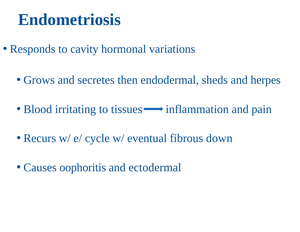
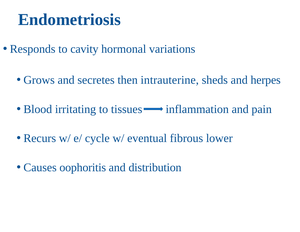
endodermal: endodermal -> intrauterine
down: down -> lower
ectodermal: ectodermal -> distribution
